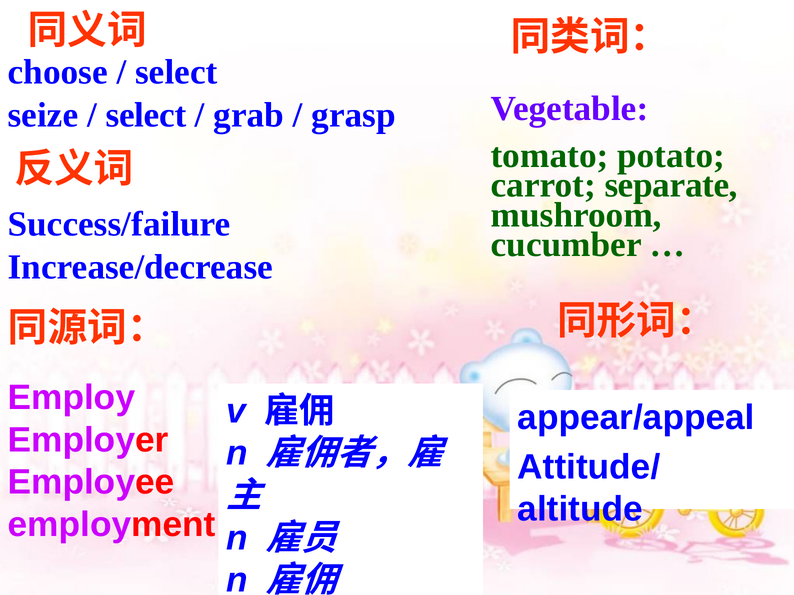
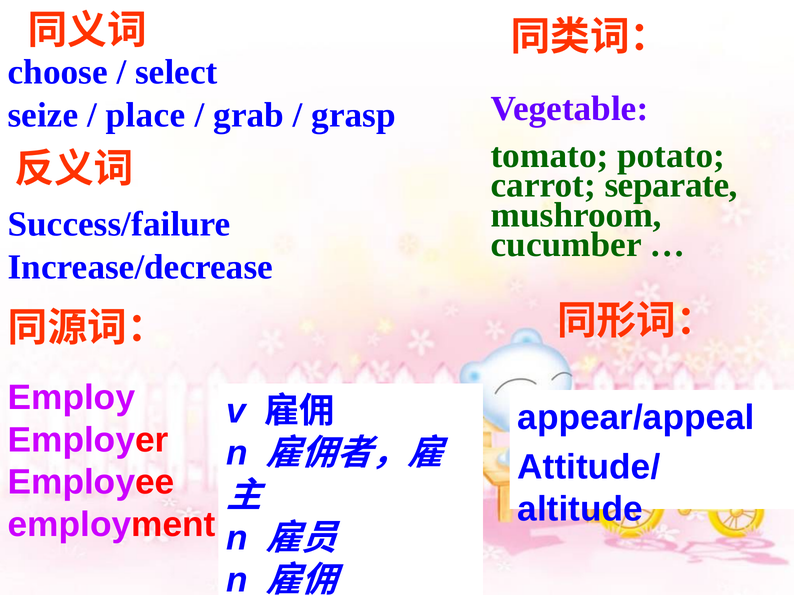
select at (146, 115): select -> place
